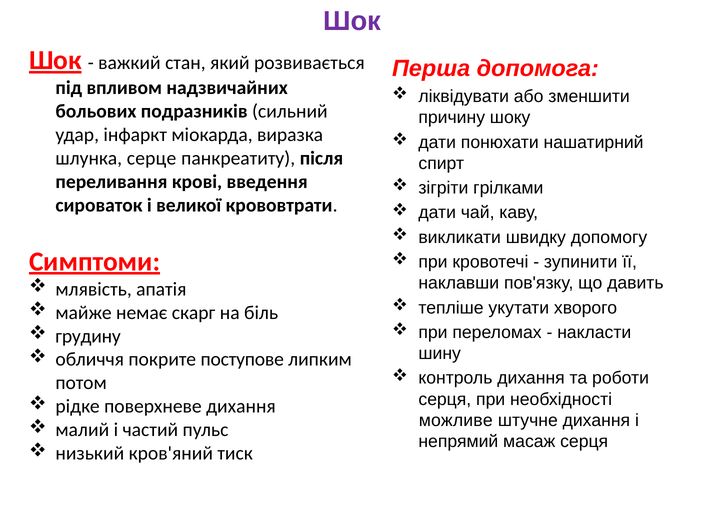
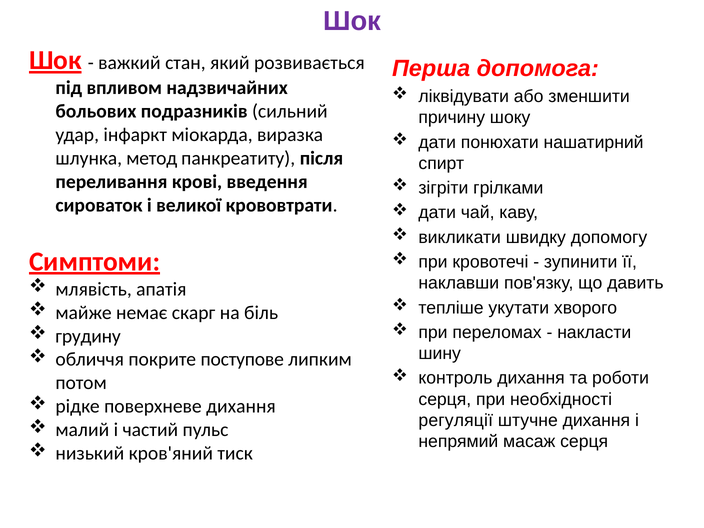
серце: серце -> метод
можливе: можливе -> регуляції
